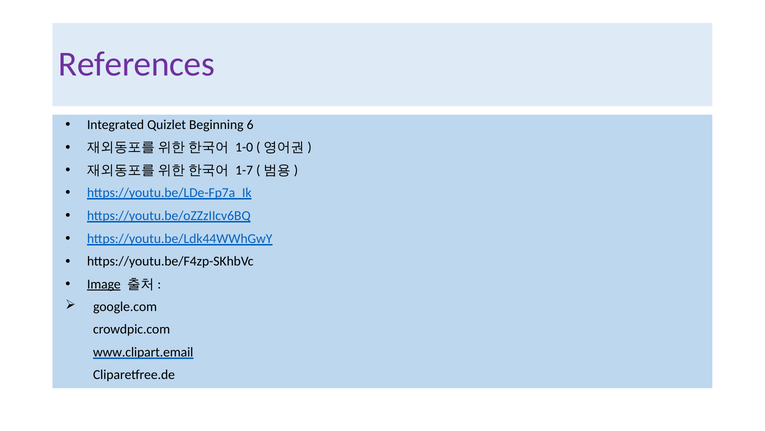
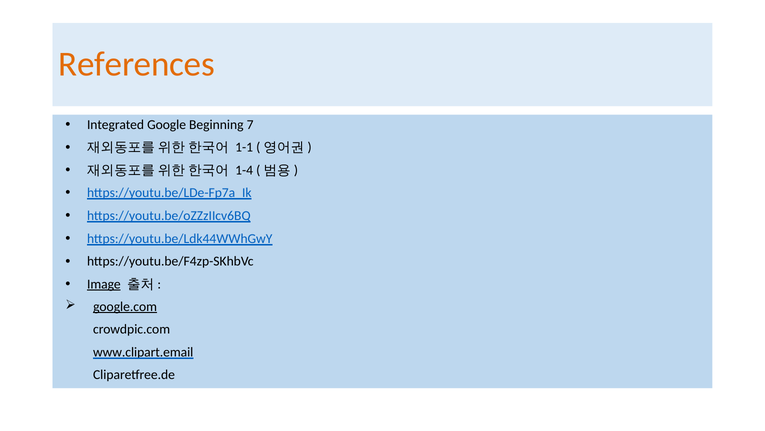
References colour: purple -> orange
Quizlet: Quizlet -> Google
6: 6 -> 7
1-0: 1-0 -> 1-1
1-7: 1-7 -> 1-4
google.com underline: none -> present
